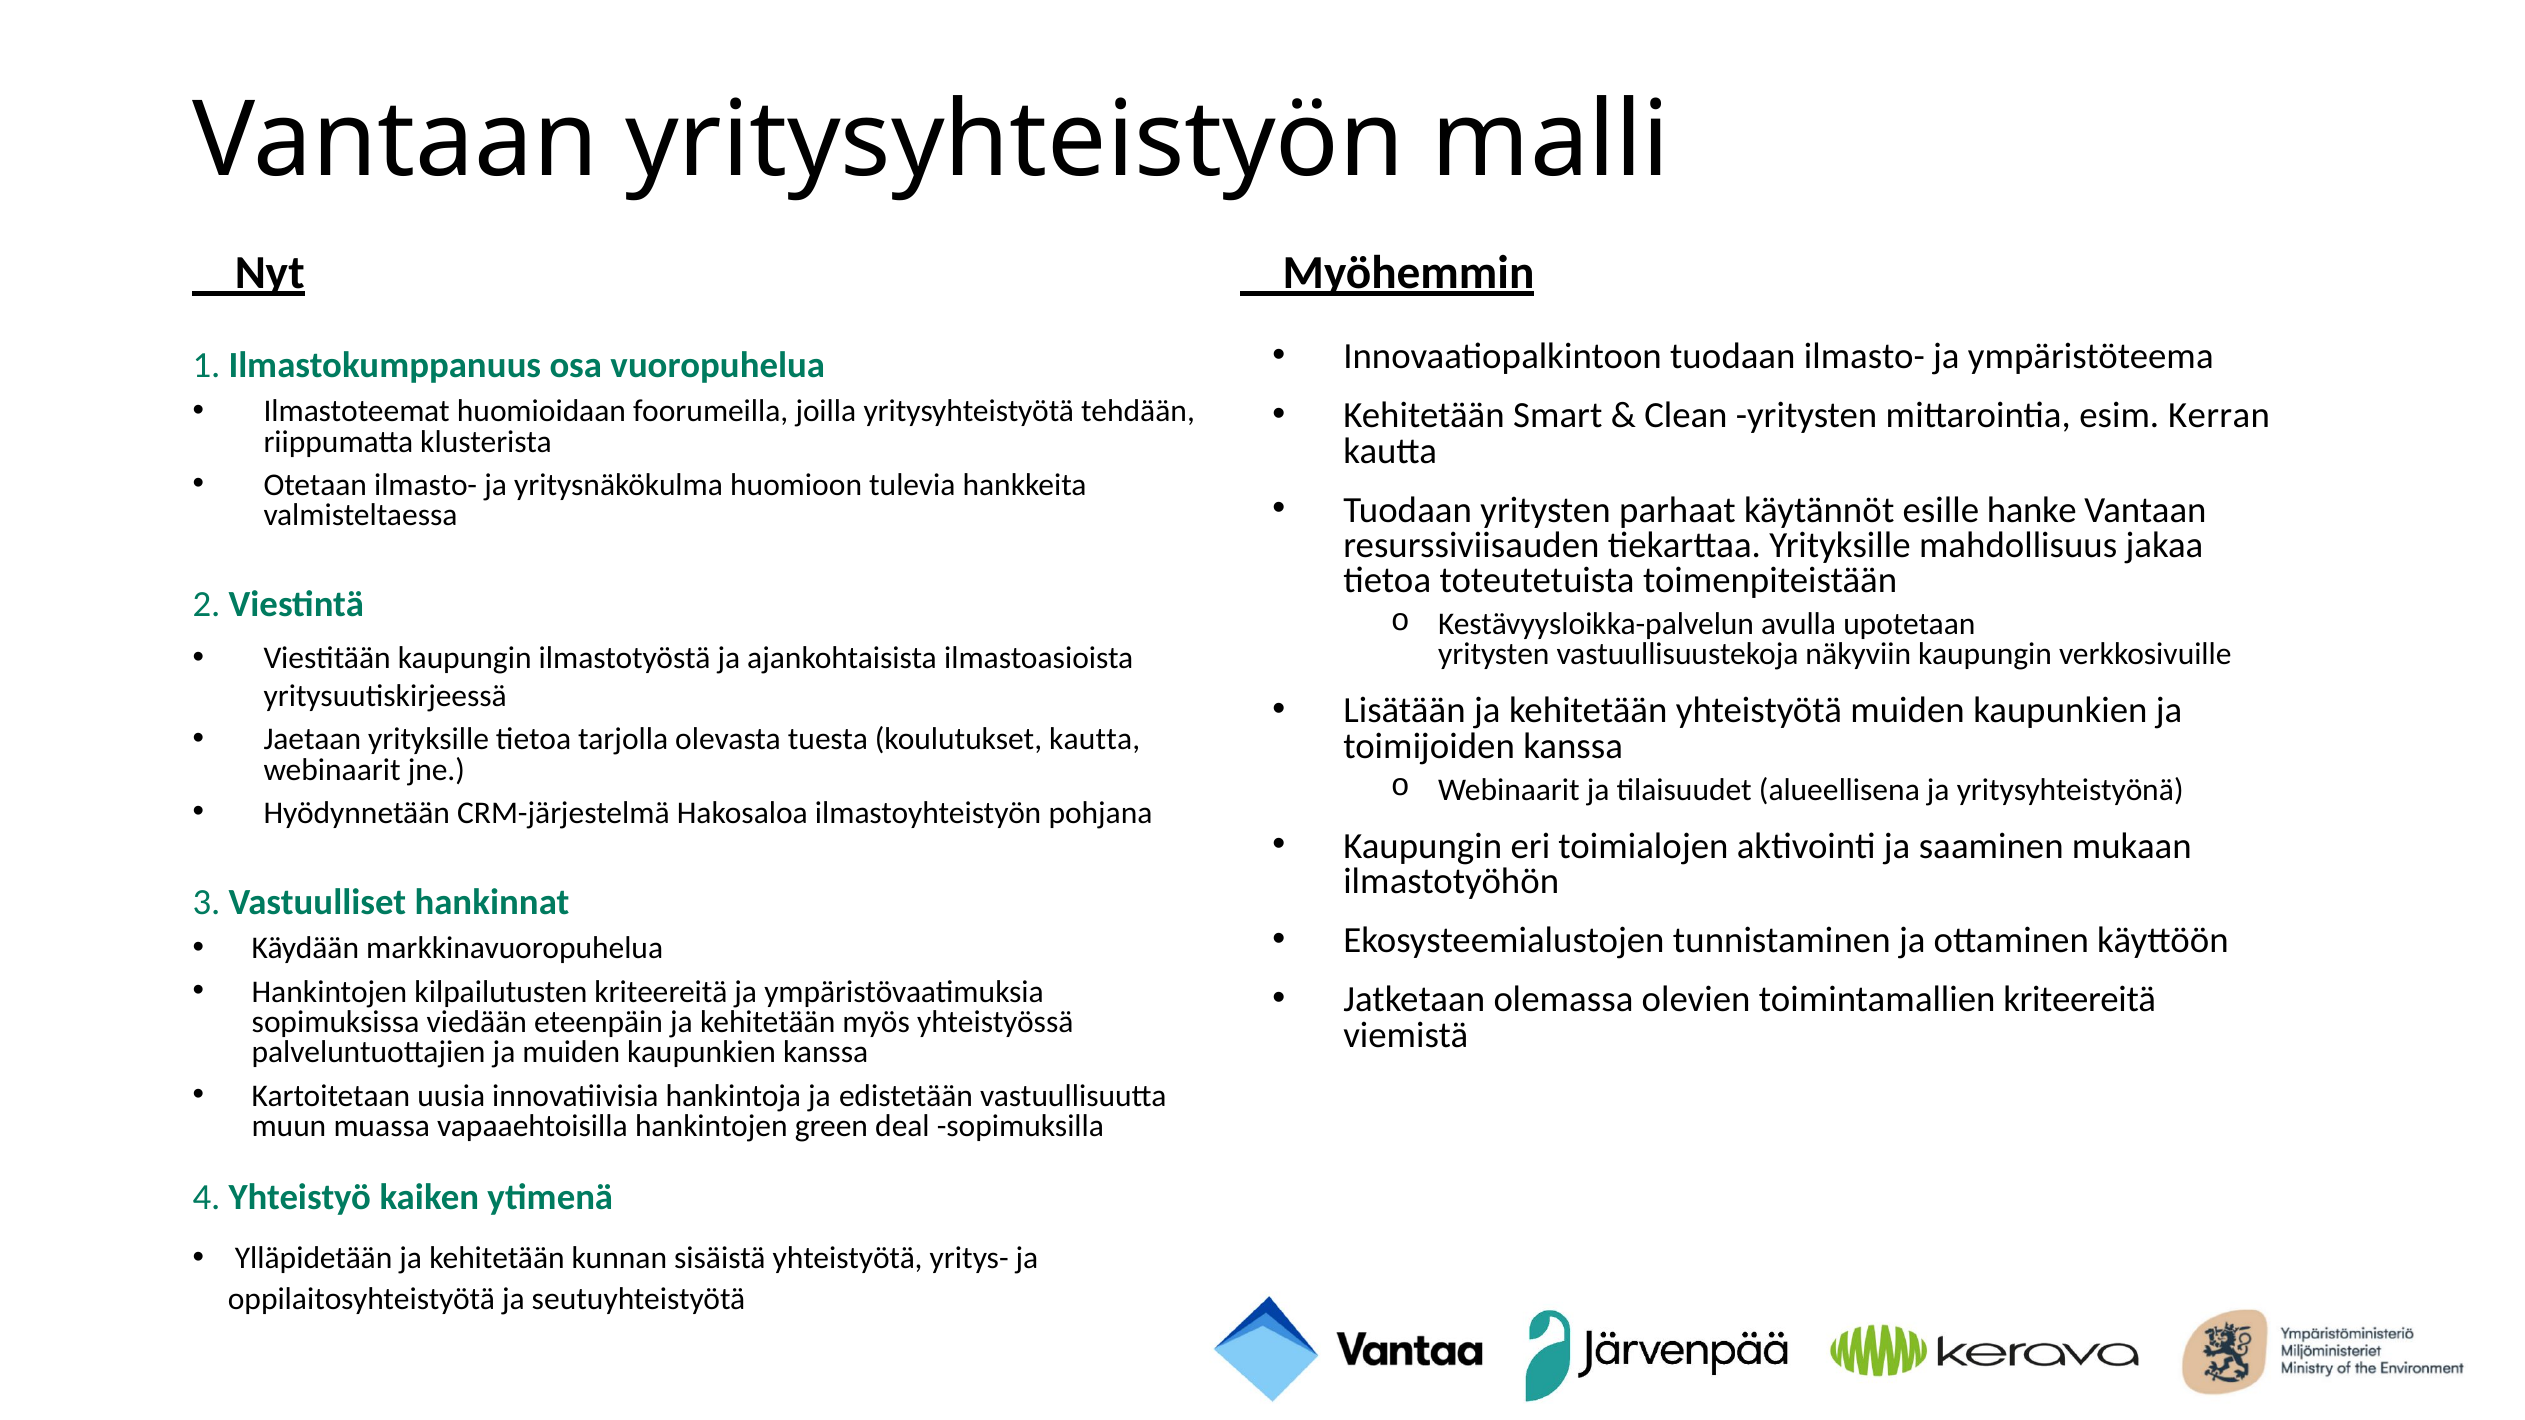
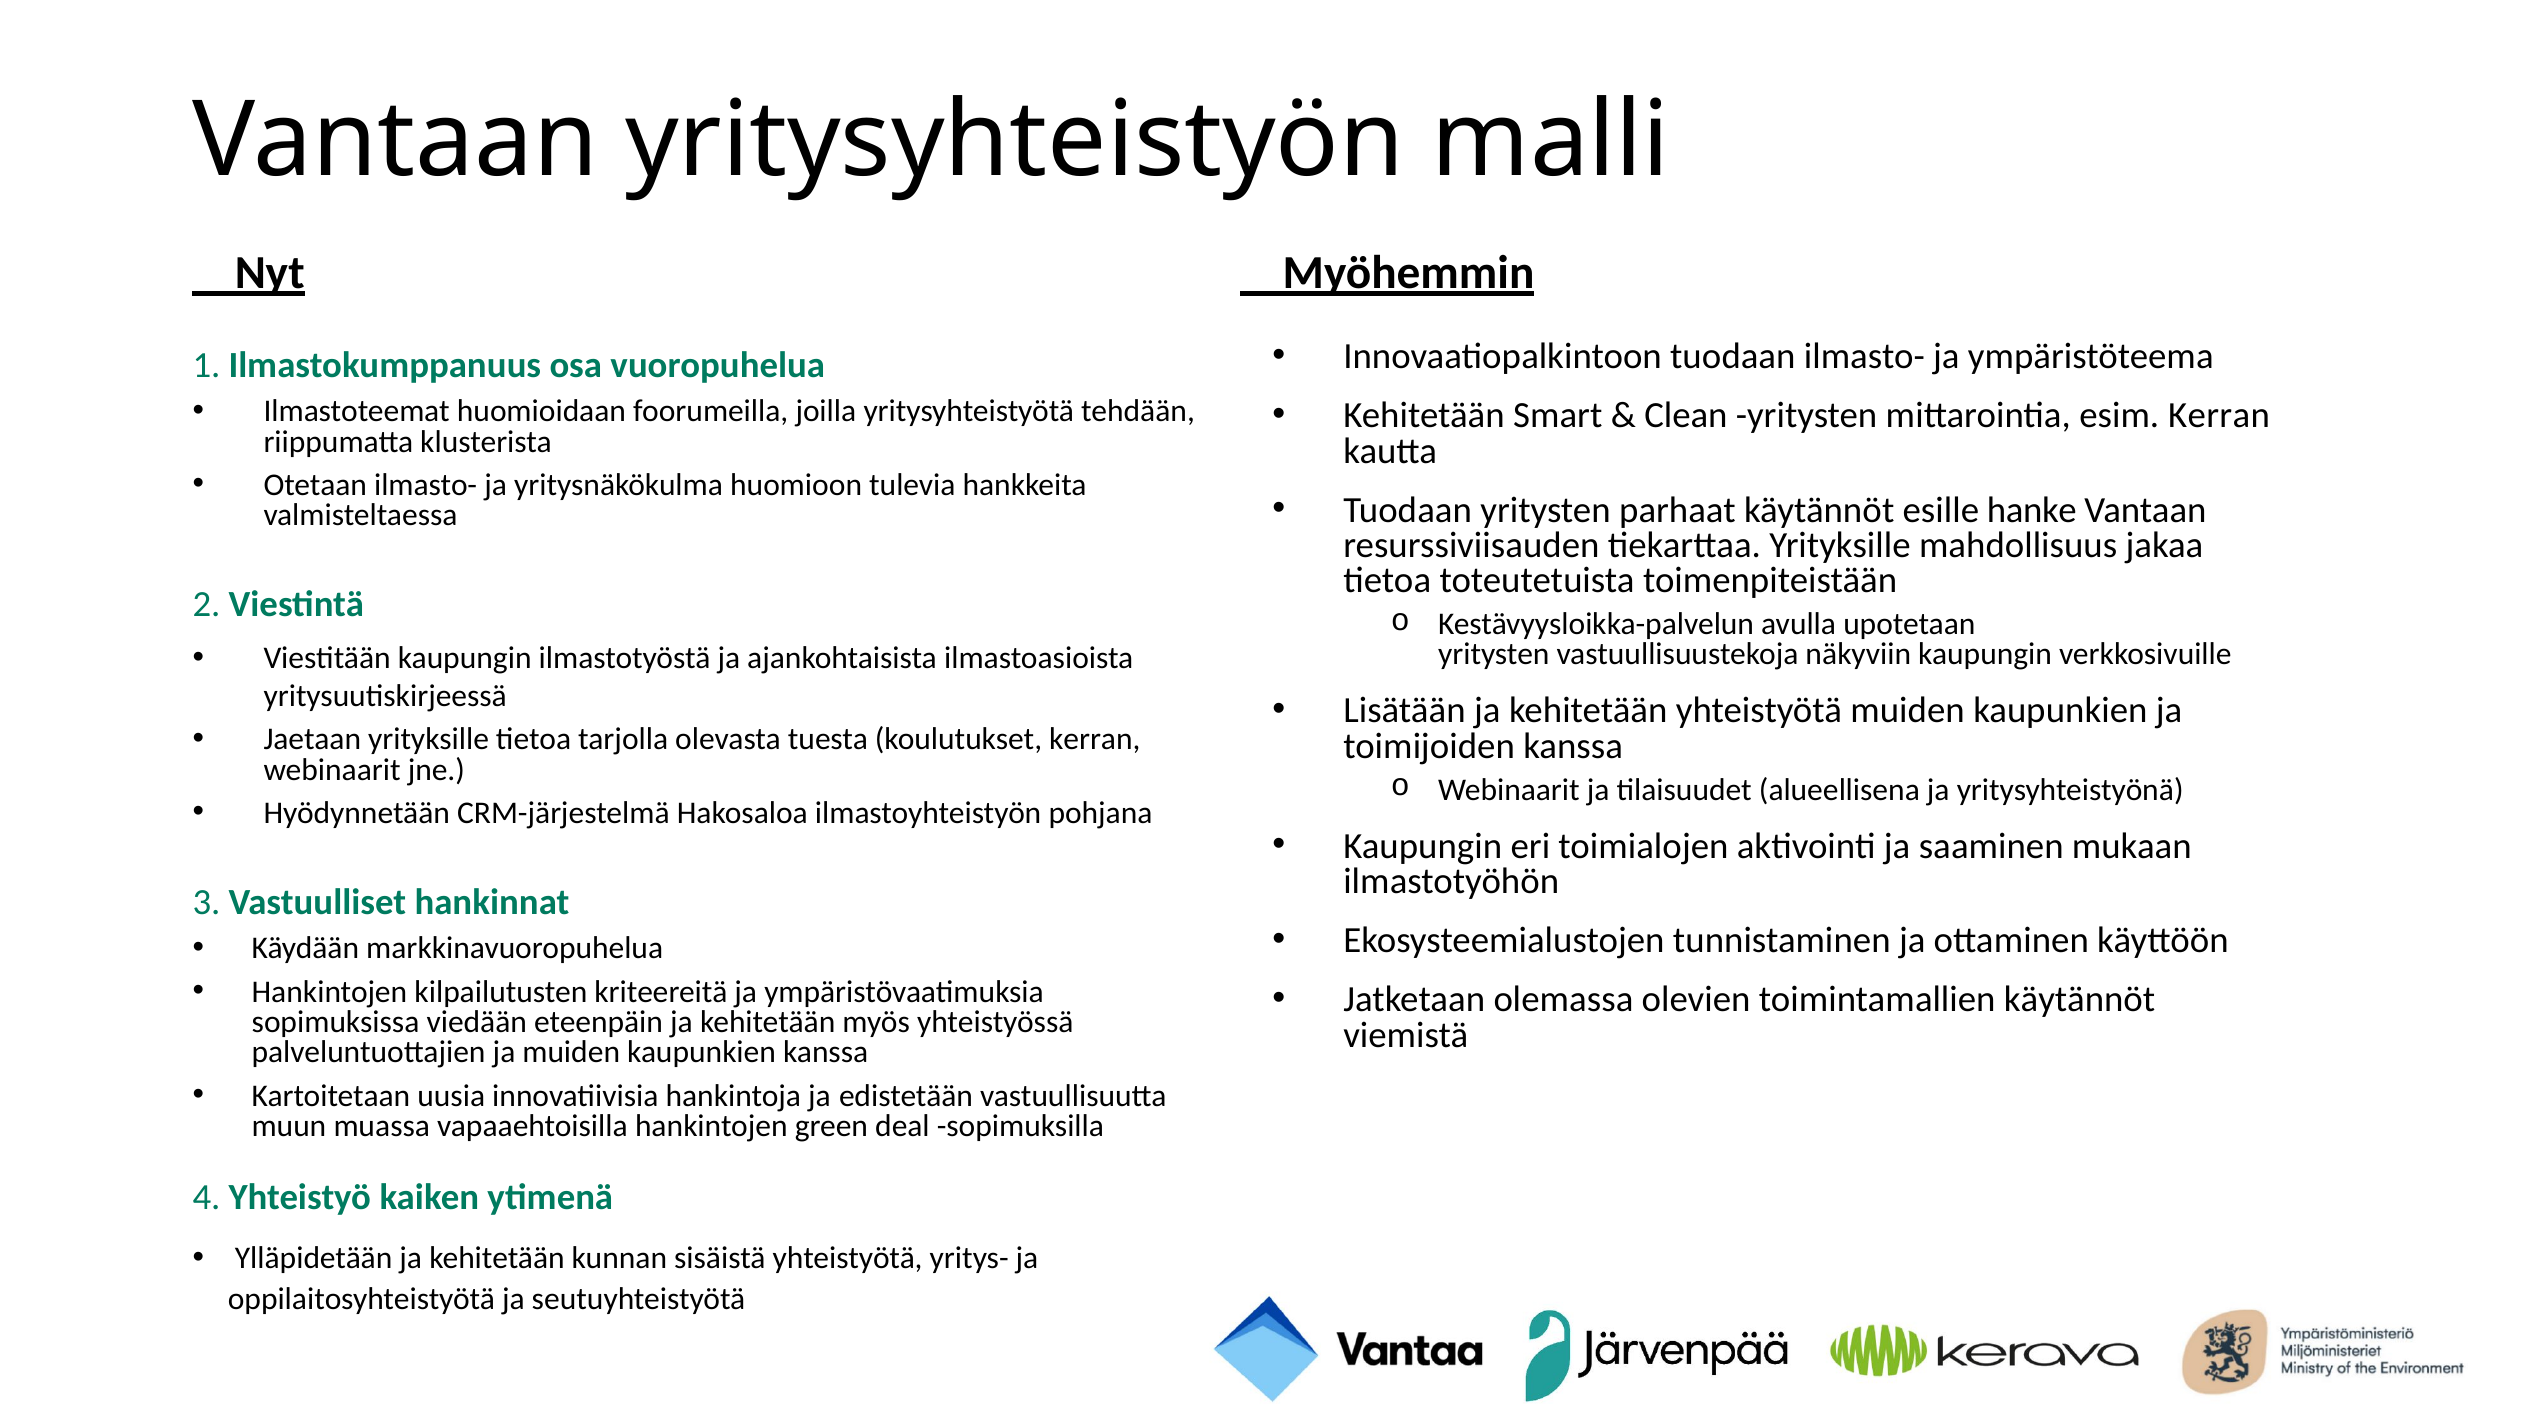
koulutukset kautta: kautta -> kerran
toimintamallien kriteereitä: kriteereitä -> käytännöt
